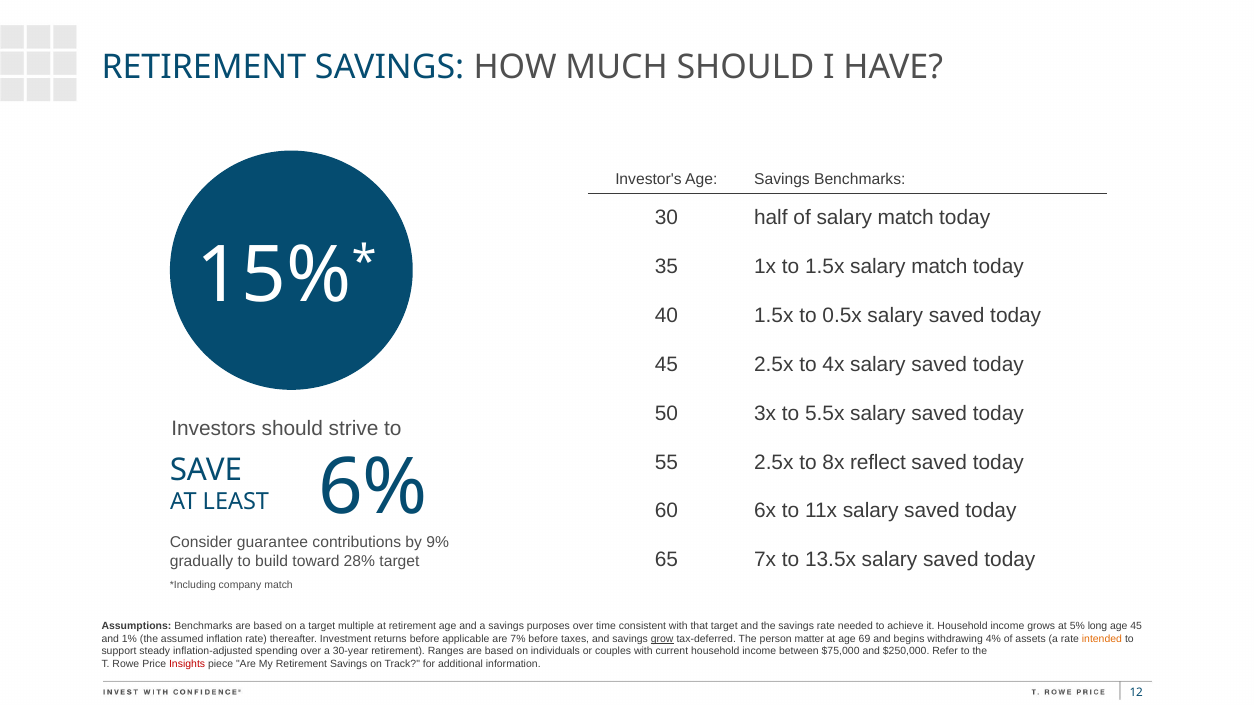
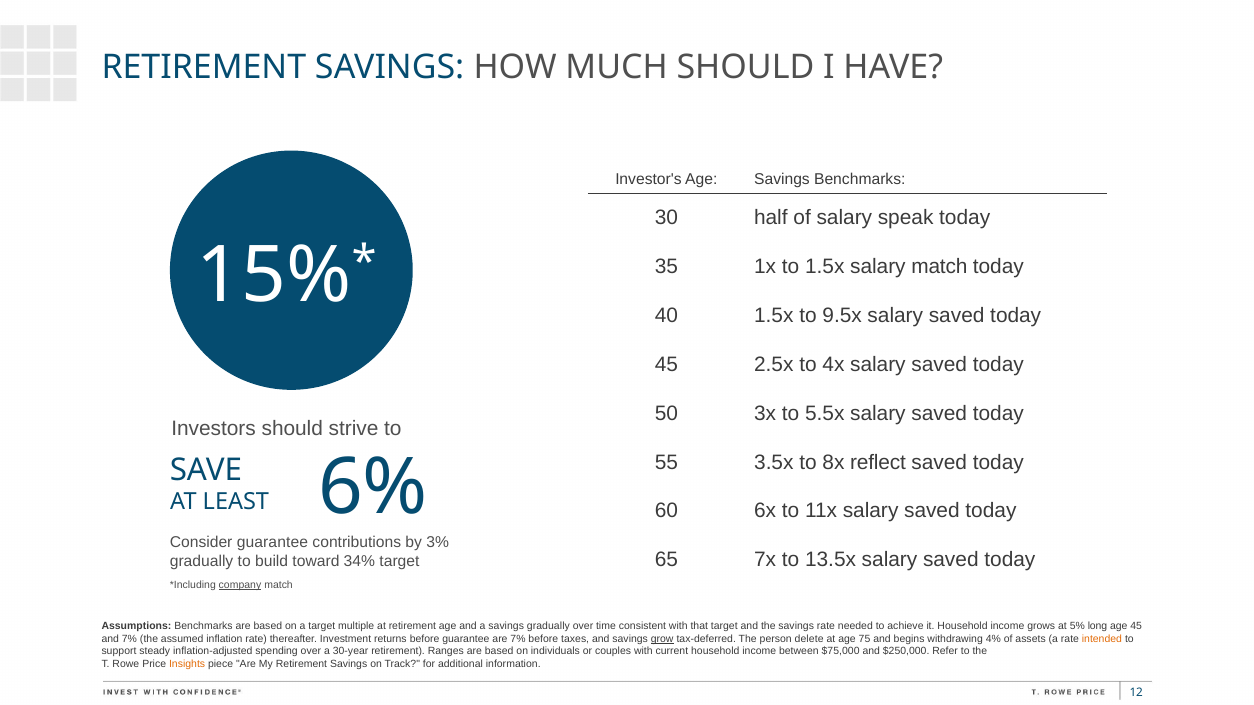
of salary match: match -> speak
0.5x: 0.5x -> 9.5x
55 2.5x: 2.5x -> 3.5x
9%: 9% -> 3%
28%: 28% -> 34%
company underline: none -> present
savings purposes: purposes -> gradually
and 1%: 1% -> 7%
before applicable: applicable -> guarantee
matter: matter -> delete
69: 69 -> 75
Insights colour: red -> orange
